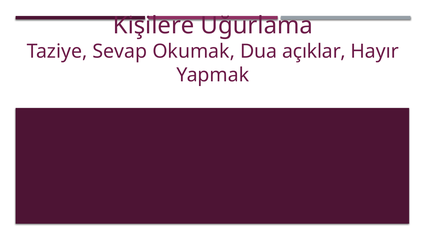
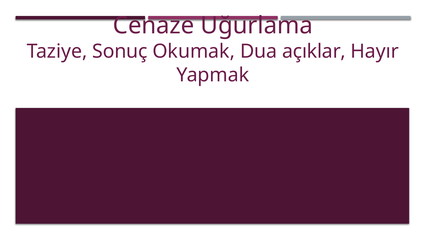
Kişilere: Kişilere -> Cenaze
Sevap: Sevap -> Sonuç
